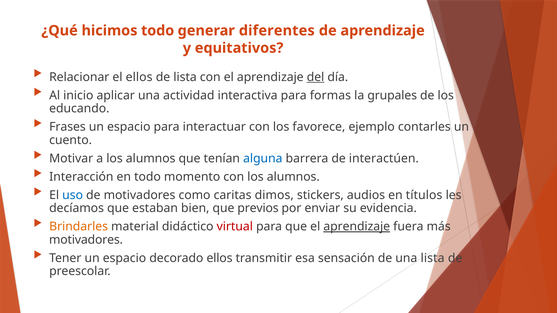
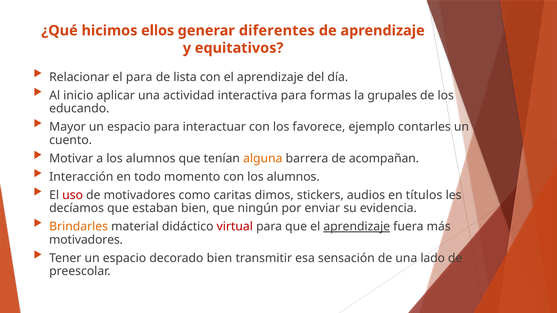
hicimos todo: todo -> ellos
el ellos: ellos -> para
del underline: present -> none
Frases: Frases -> Mayor
alguna colour: blue -> orange
interactúen: interactúen -> acompañan
uso colour: blue -> red
previos: previos -> ningún
decorado ellos: ellos -> bien
una lista: lista -> lado
